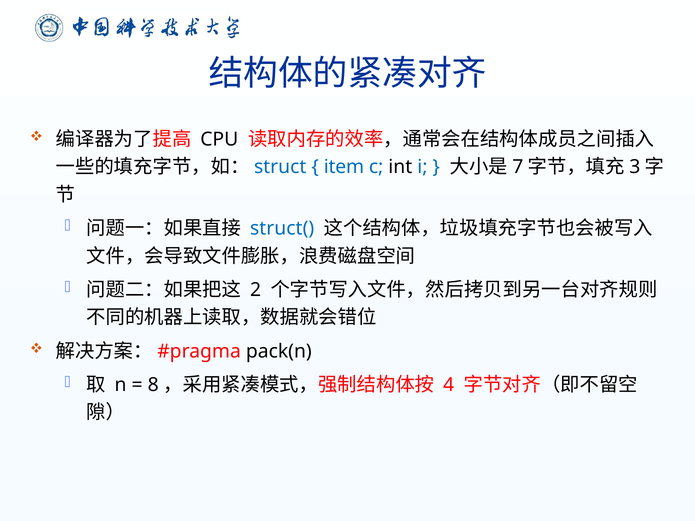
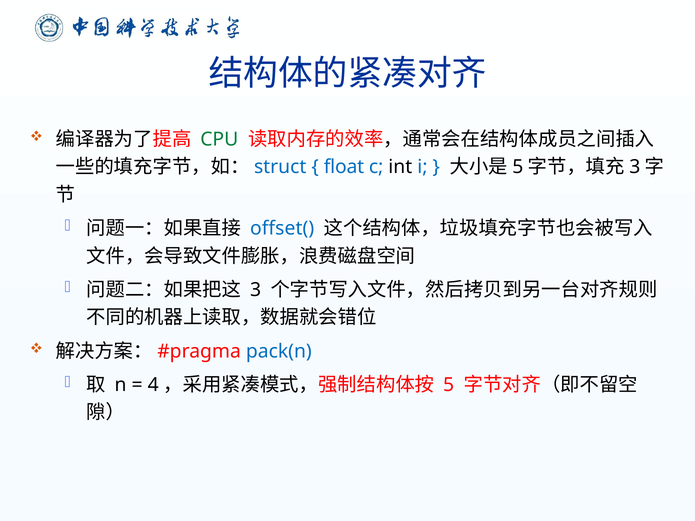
CPU colour: black -> green
item: item -> float
7 at (518, 167): 7 -> 5
struct(: struct( -> offset(
2 at (256, 290): 2 -> 3
pack(n colour: black -> blue
8: 8 -> 4
4 at (449, 385): 4 -> 5
